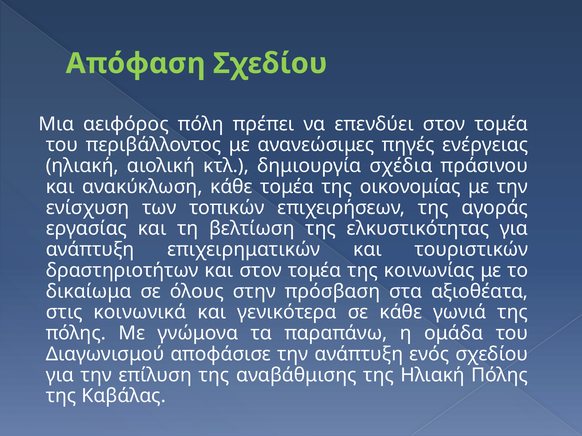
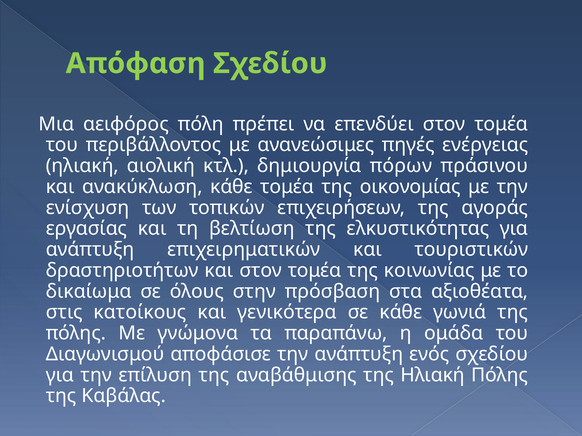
σχέδια: σχέδια -> πόρων
κοινωνικά: κοινωνικά -> κατοίκους
